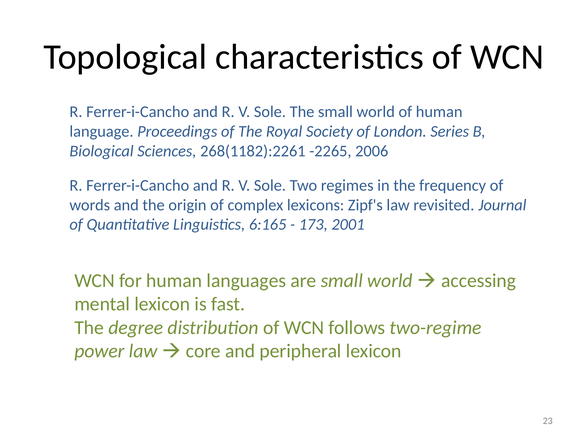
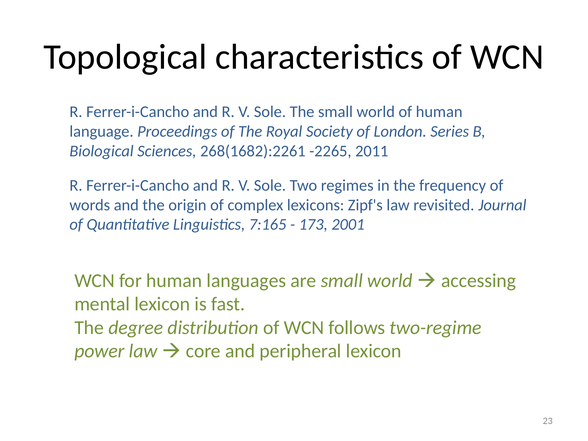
268(1182):2261: 268(1182):2261 -> 268(1682):2261
2006: 2006 -> 2011
6:165: 6:165 -> 7:165
